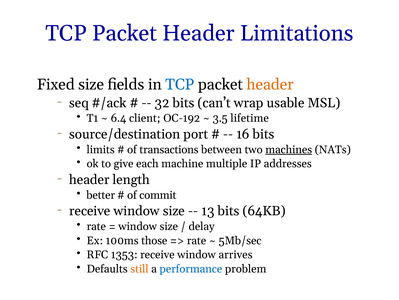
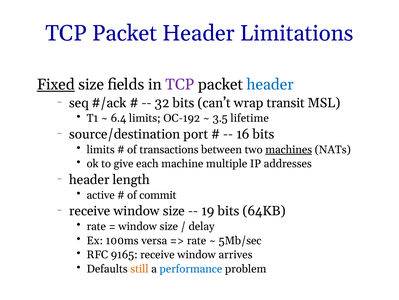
Fixed underline: none -> present
TCP at (180, 84) colour: blue -> purple
header at (270, 84) colour: orange -> blue
usable: usable -> transit
6.4 client: client -> limits
better: better -> active
13: 13 -> 19
those: those -> versa
1353: 1353 -> 9165
